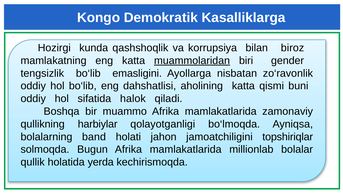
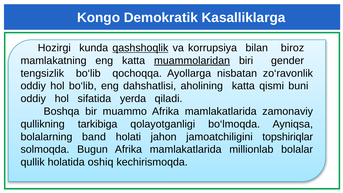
qashshoqlik underline: none -> present
emasligini: emasligini -> qochoqqa
halok: halok -> yerda
harbiylar: harbiylar -> tarkibiga
yerda: yerda -> oshiq
